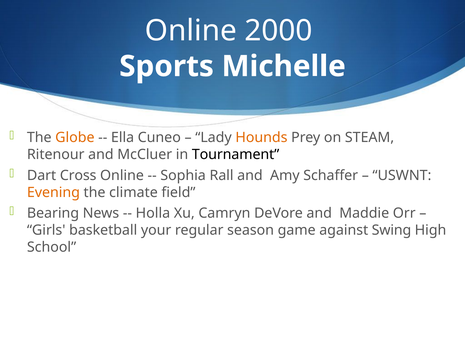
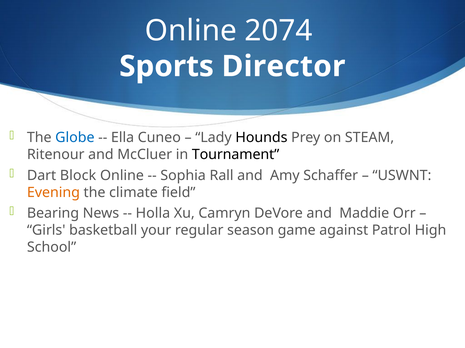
2000: 2000 -> 2074
Michelle: Michelle -> Director
Globe colour: orange -> blue
Hounds colour: orange -> black
Cross: Cross -> Block
Swing: Swing -> Patrol
